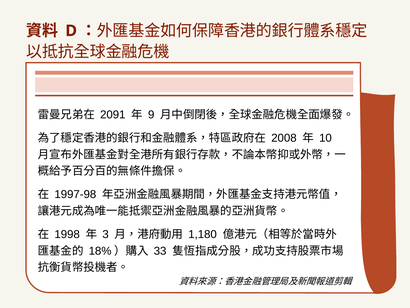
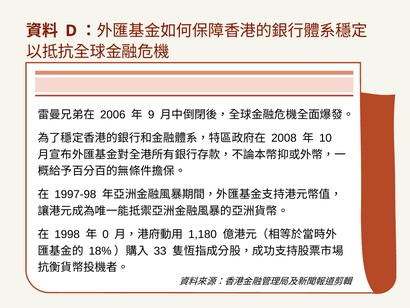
2091: 2091 -> 2006
3: 3 -> 0
